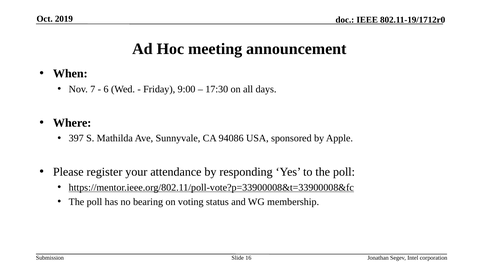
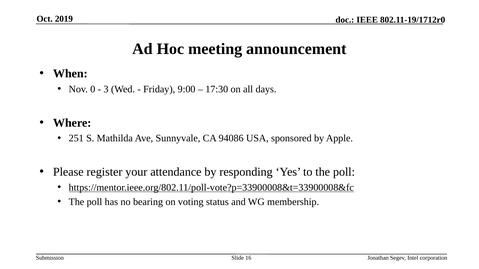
7: 7 -> 0
6: 6 -> 3
397: 397 -> 251
